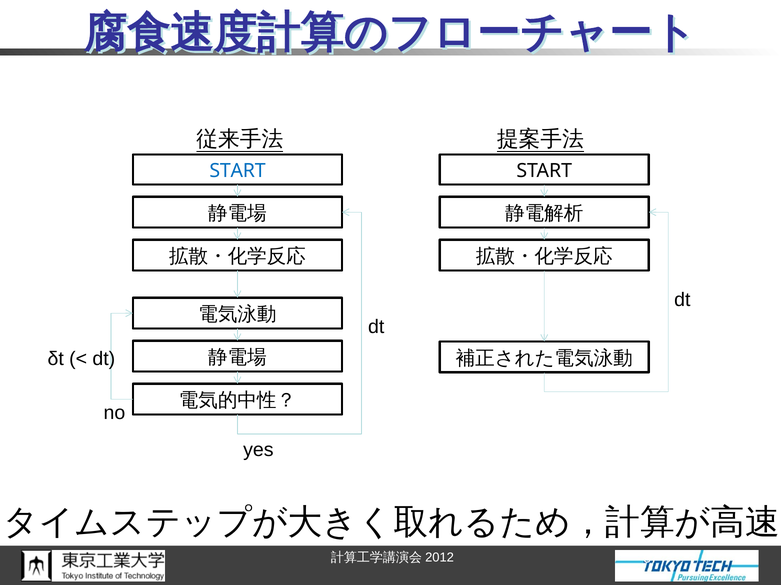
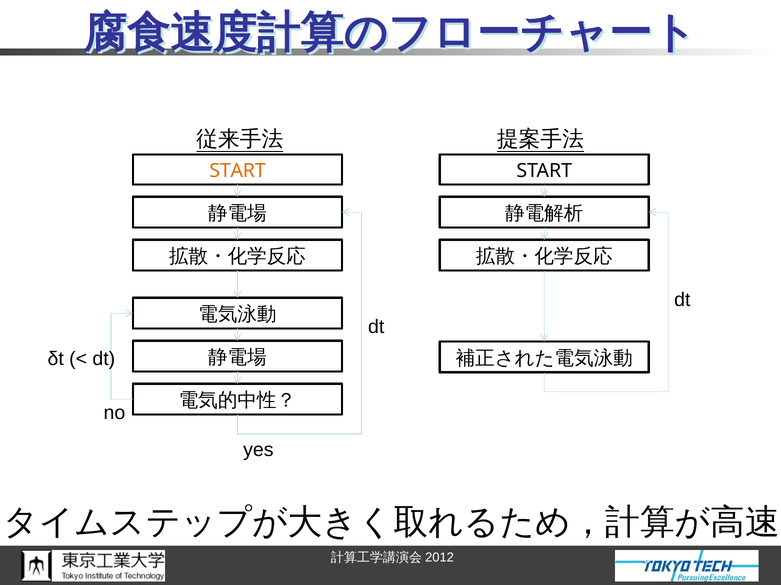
START at (238, 171) colour: blue -> orange
